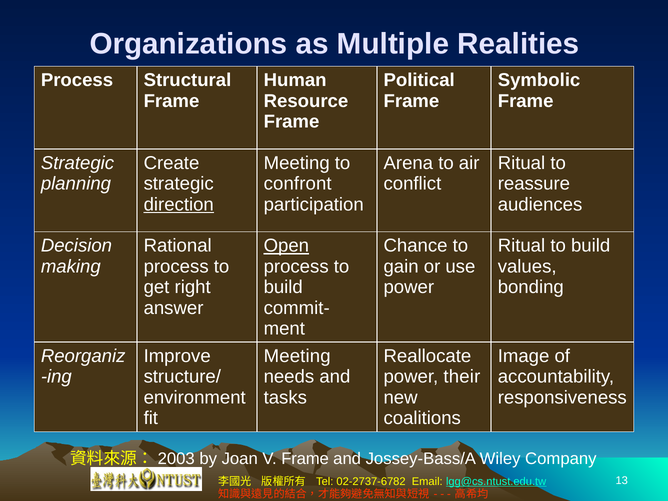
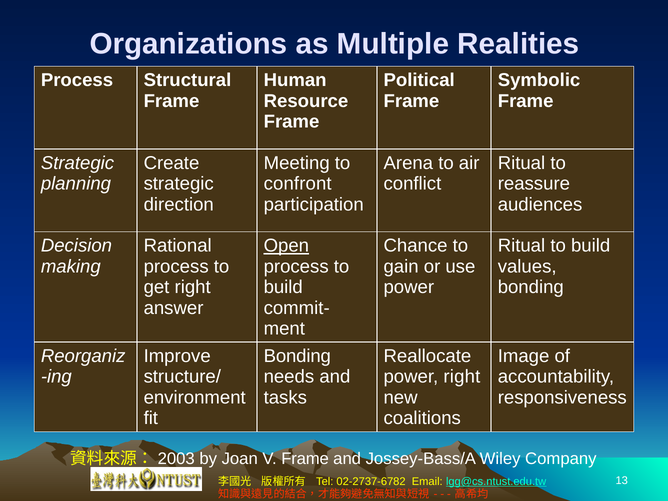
direction underline: present -> none
Meeting at (297, 356): Meeting -> Bonding
power their: their -> right
